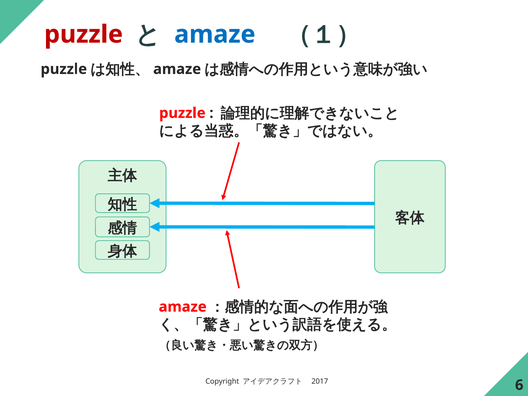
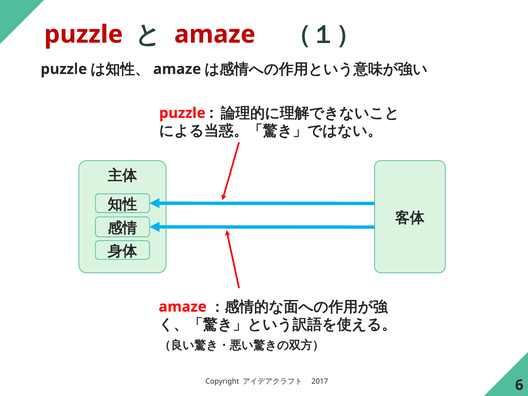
amaze at (215, 34) colour: blue -> red
